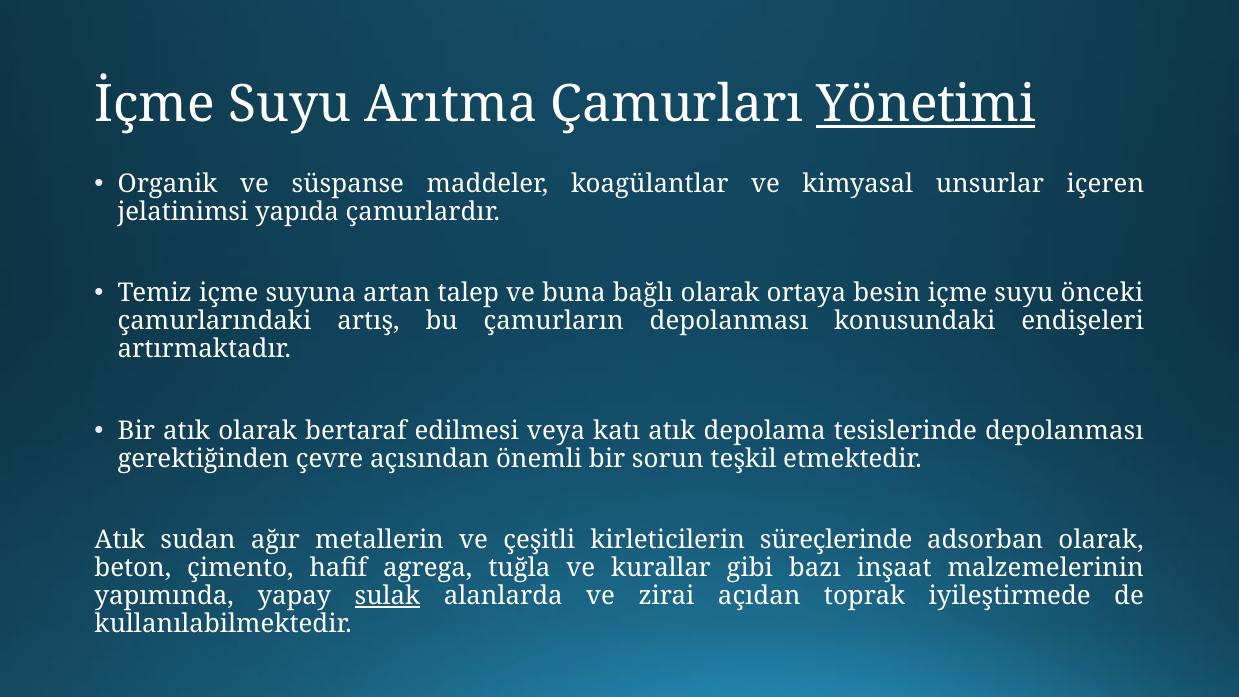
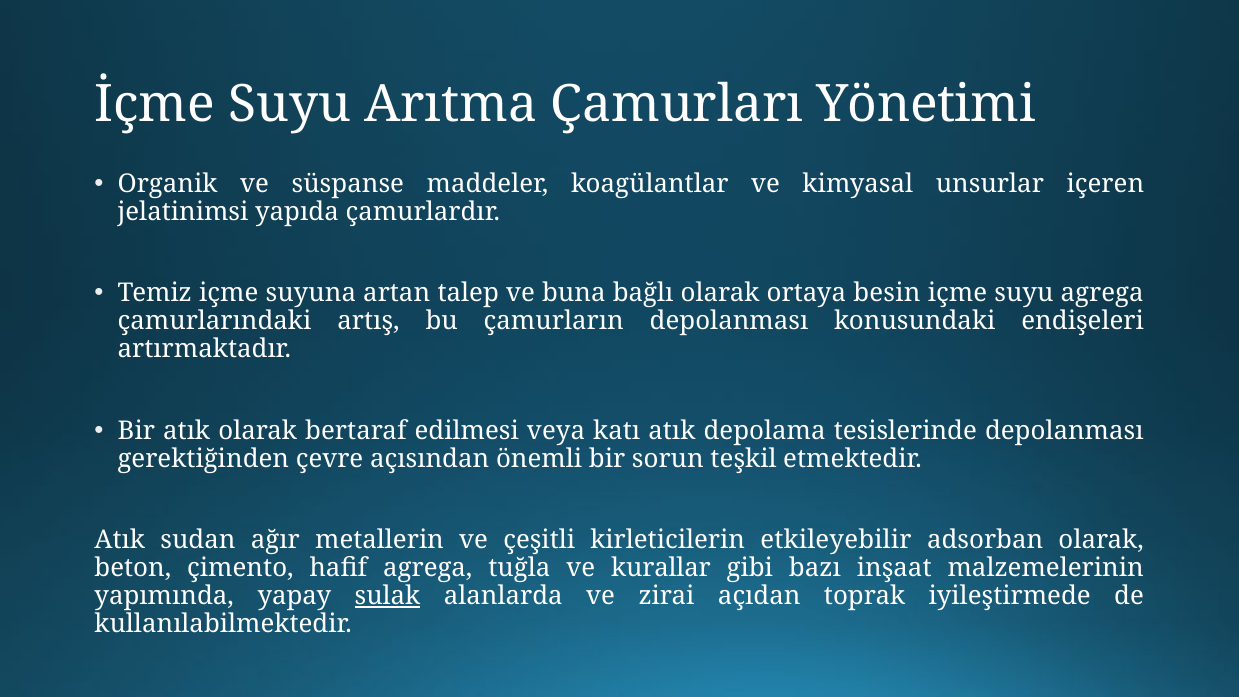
Yönetimi underline: present -> none
suyu önceki: önceki -> agrega
süreçlerinde: süreçlerinde -> etkileyebilir
